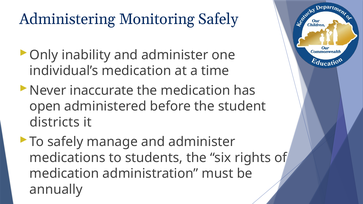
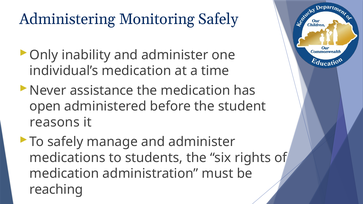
inaccurate: inaccurate -> assistance
districts: districts -> reasons
annually: annually -> reaching
